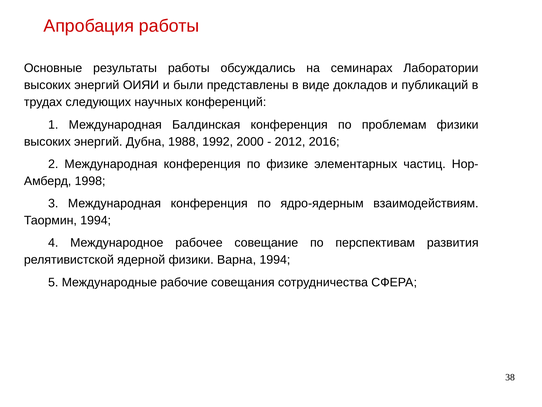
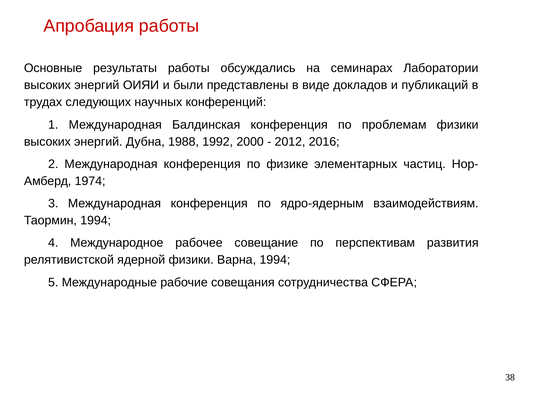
1998: 1998 -> 1974
